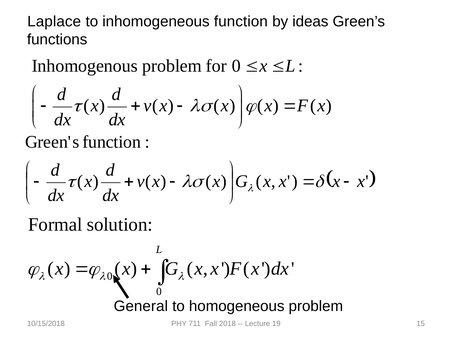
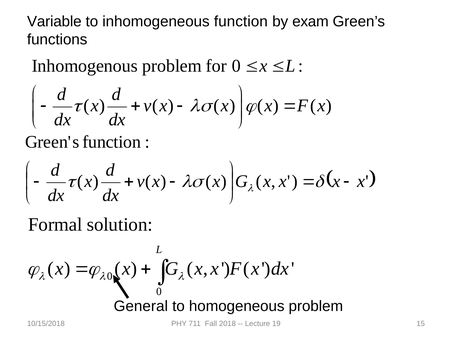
Laplace: Laplace -> Variable
ideas: ideas -> exam
